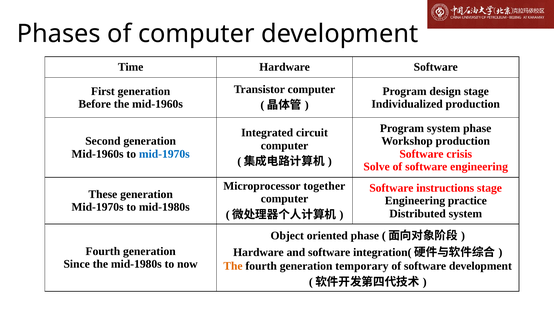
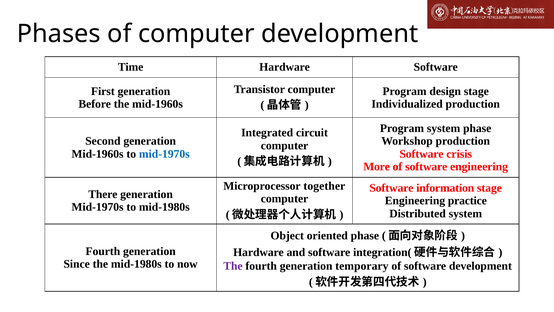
Solve: Solve -> More
instructions: instructions -> information
These: These -> There
The at (233, 266) colour: orange -> purple
